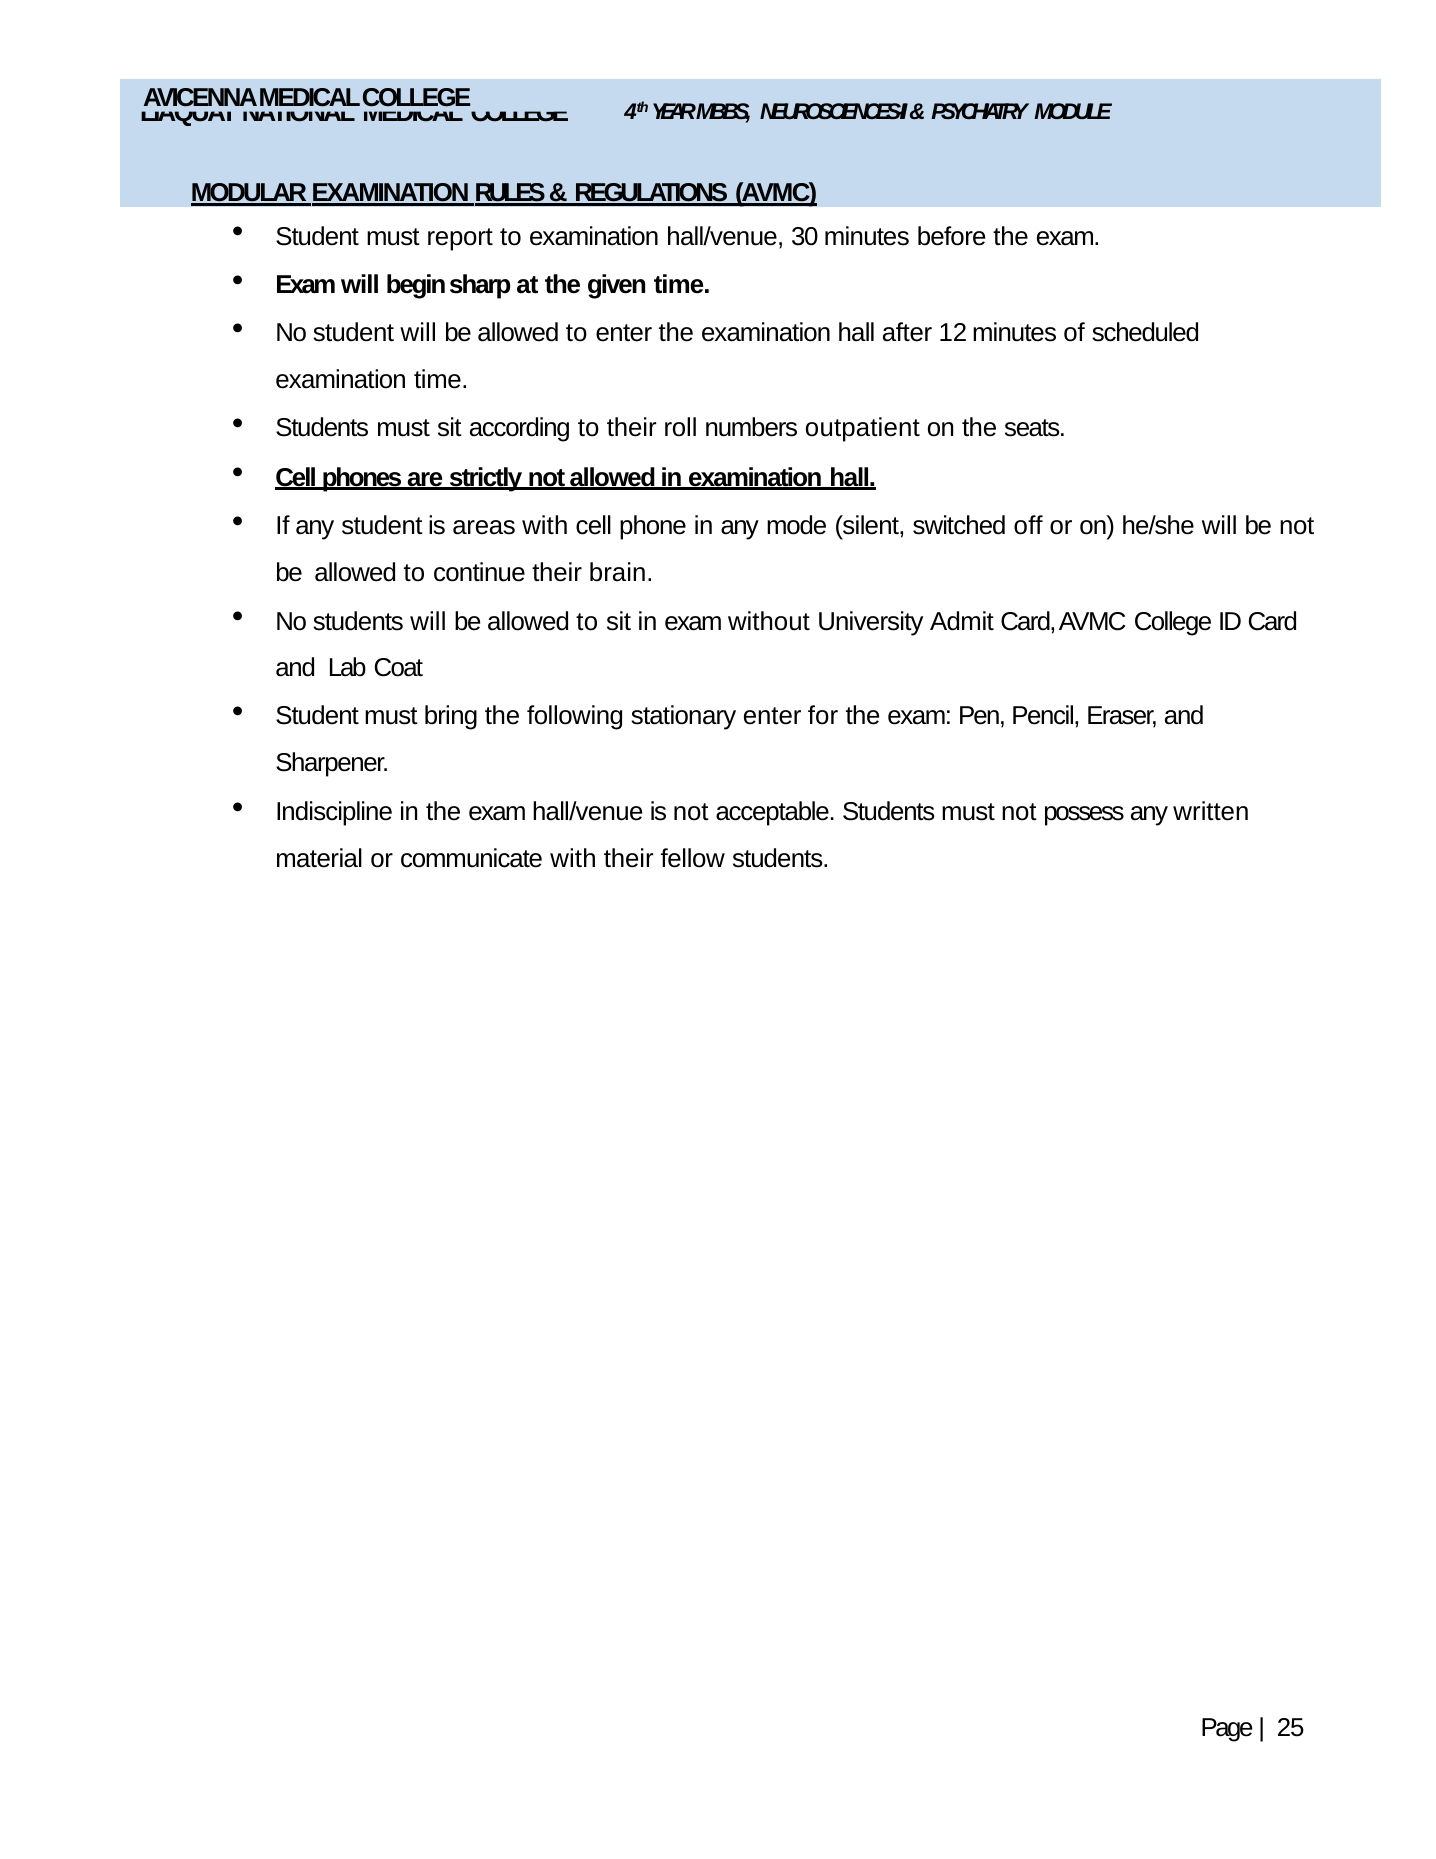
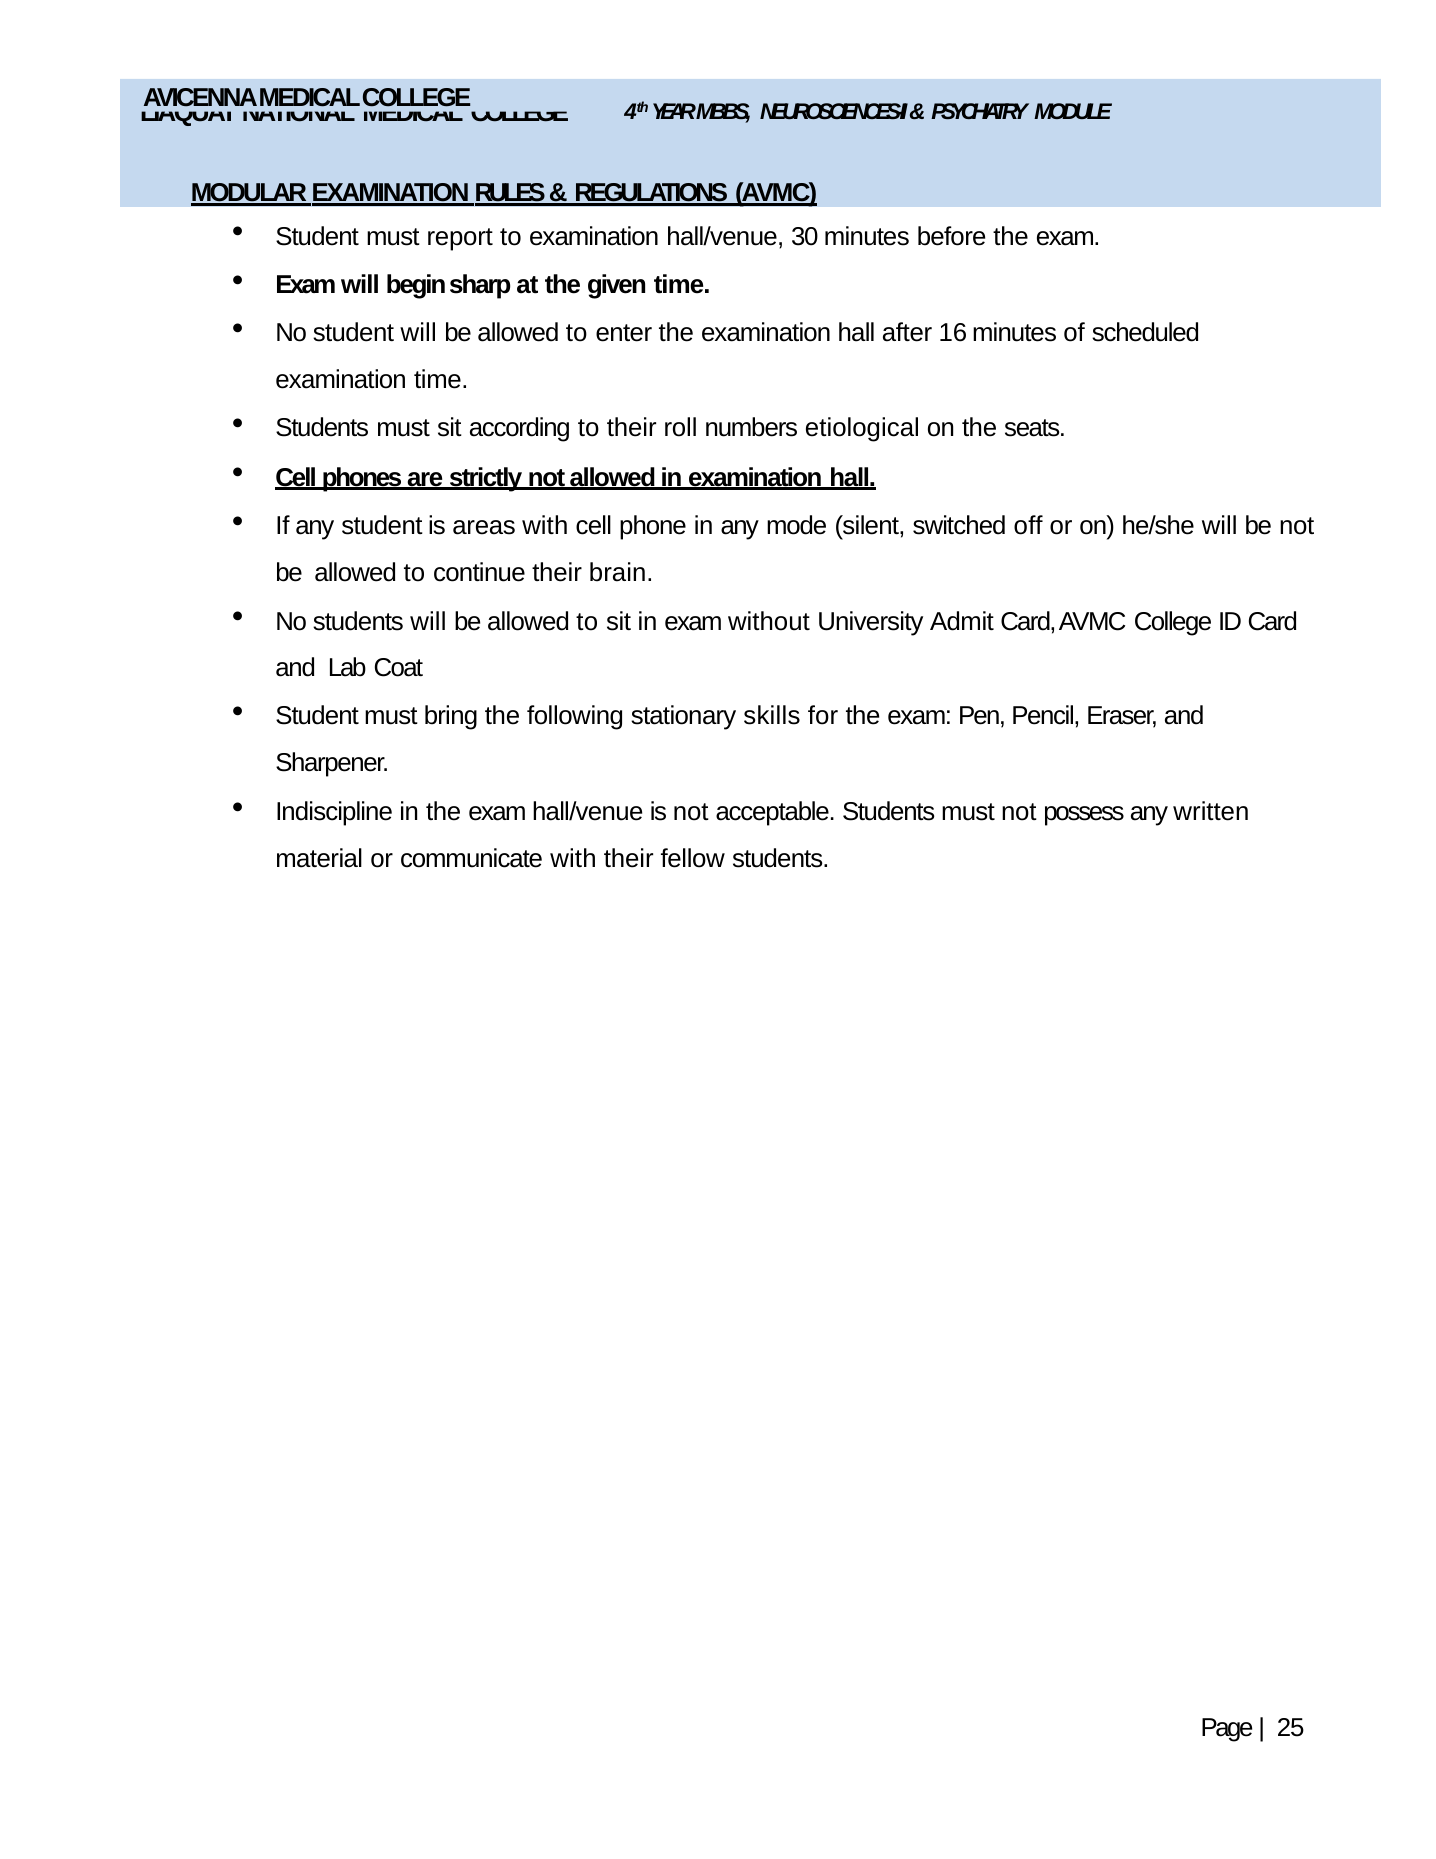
12: 12 -> 16
outpatient: outpatient -> etiological
stationary enter: enter -> skills
